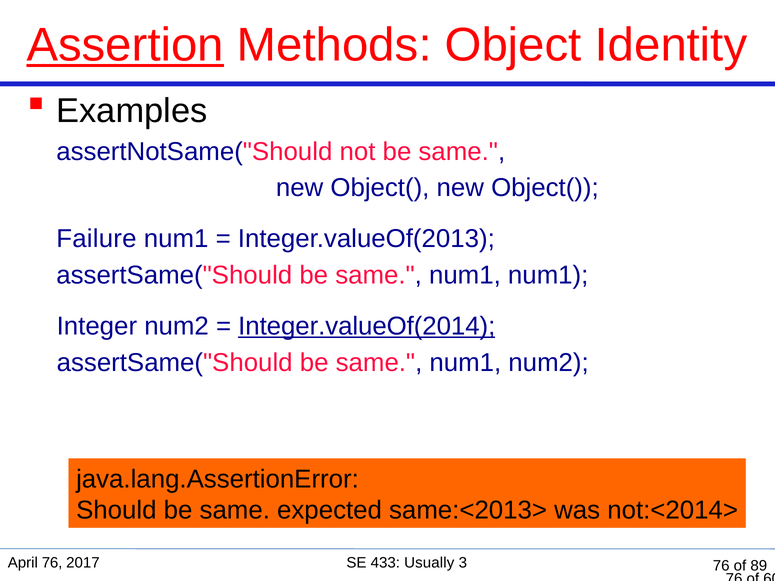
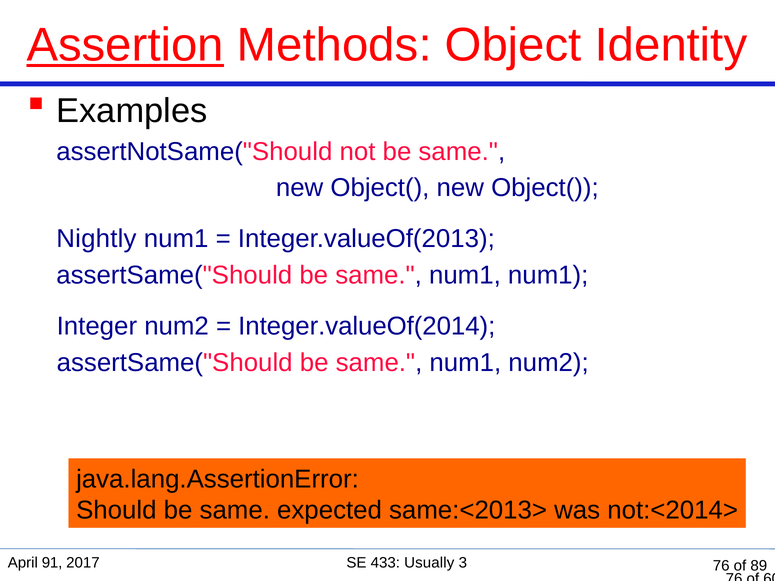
Failure: Failure -> Nightly
Integer.valueOf(2014 underline: present -> none
April 76: 76 -> 91
